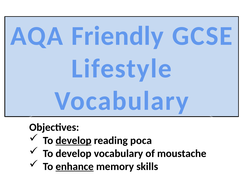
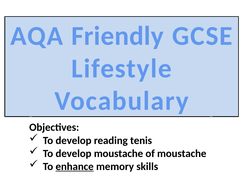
develop at (74, 140) underline: present -> none
poca: poca -> tenis
develop vocabulary: vocabulary -> moustache
